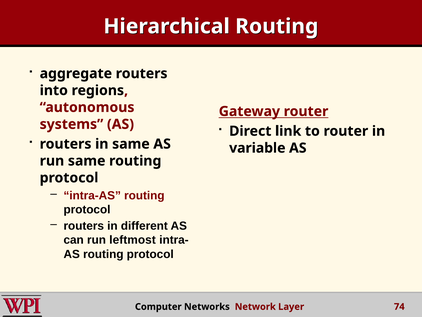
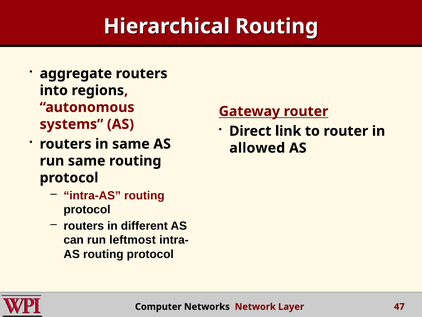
variable: variable -> allowed
74: 74 -> 47
